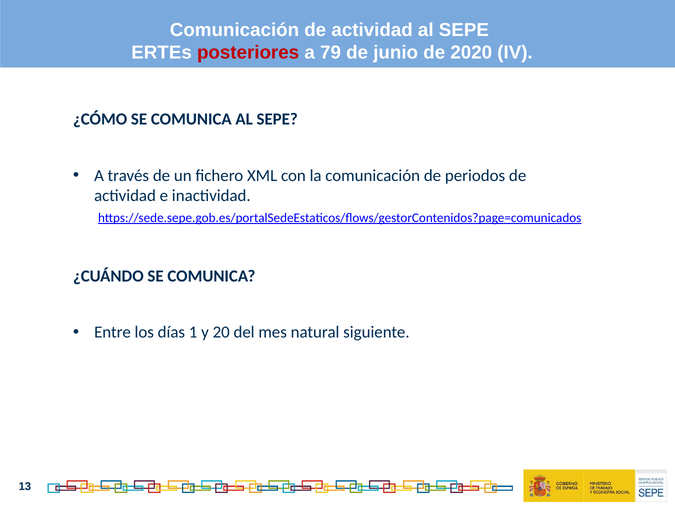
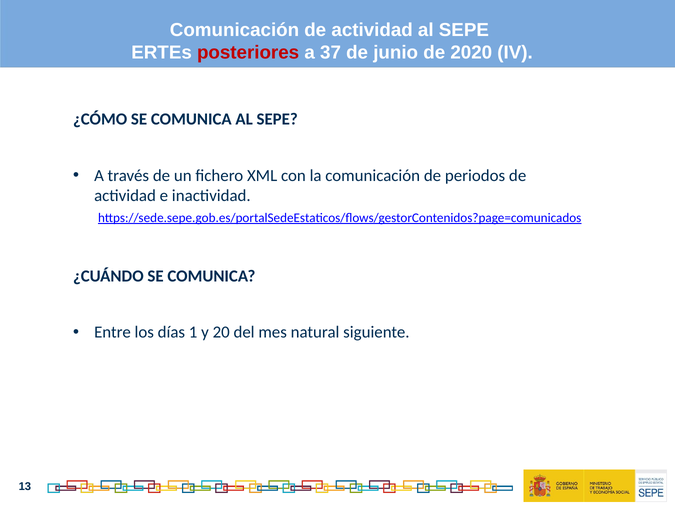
79: 79 -> 37
